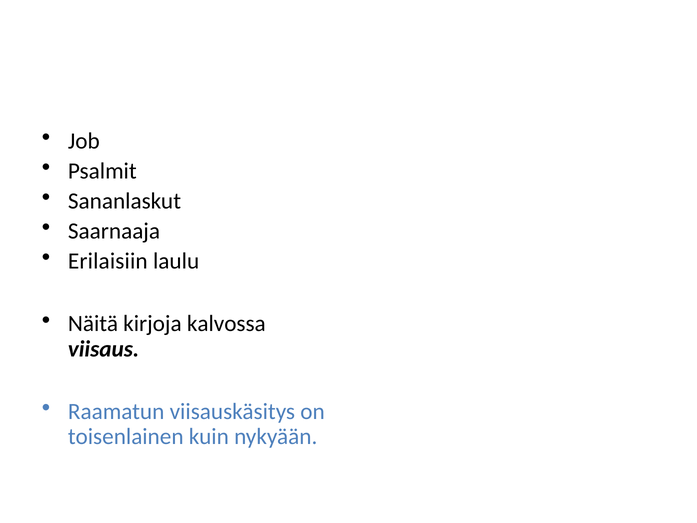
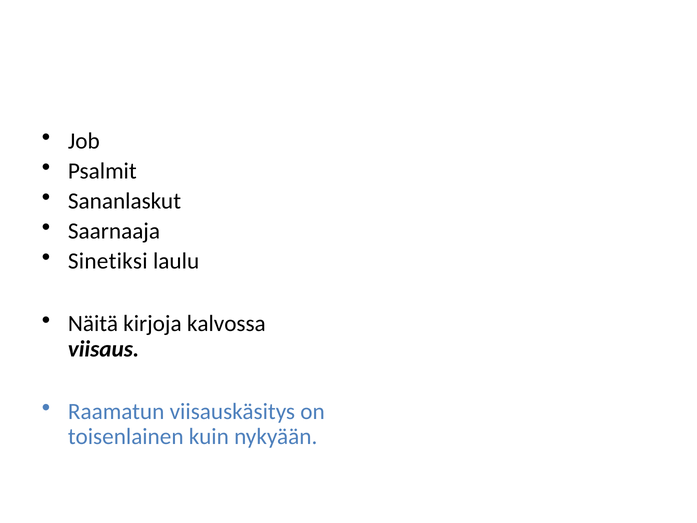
Erilaisiin: Erilaisiin -> Sinetiksi
